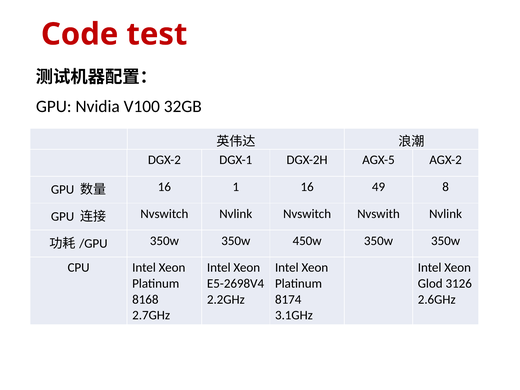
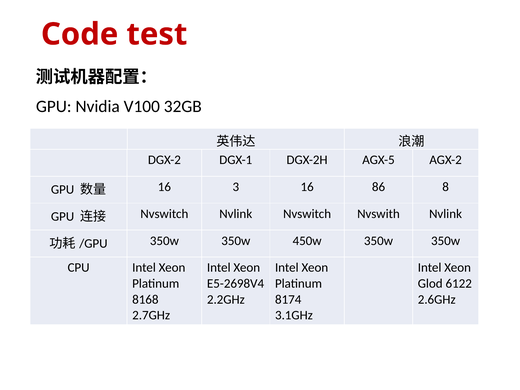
1: 1 -> 3
49: 49 -> 86
3126: 3126 -> 6122
